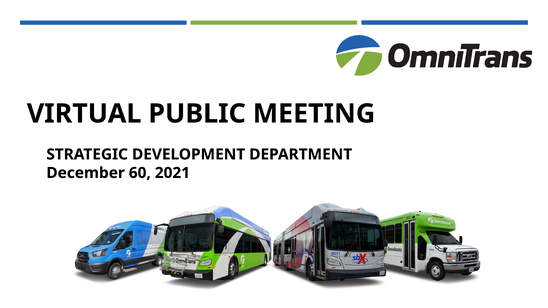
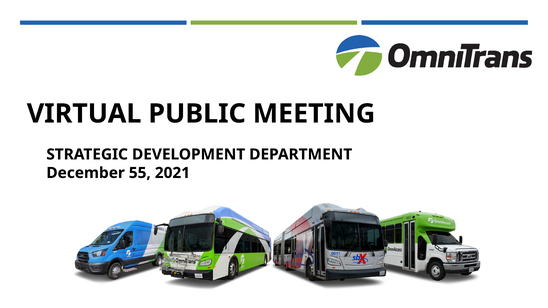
60: 60 -> 55
